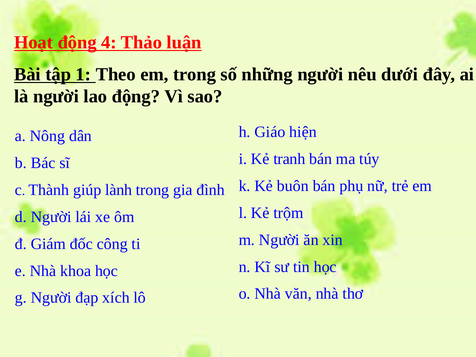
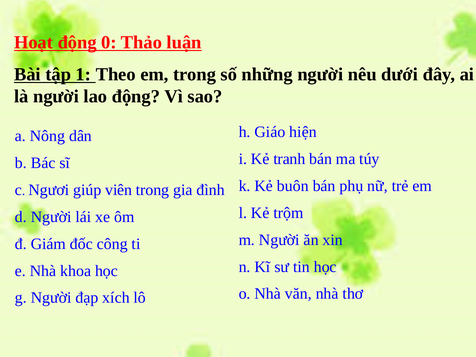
4: 4 -> 0
Thành: Thành -> Ngươi
lành: lành -> viên
